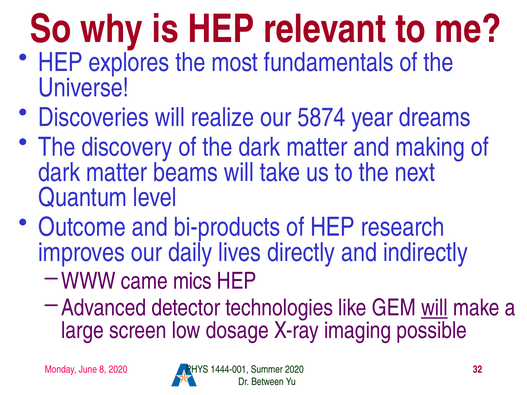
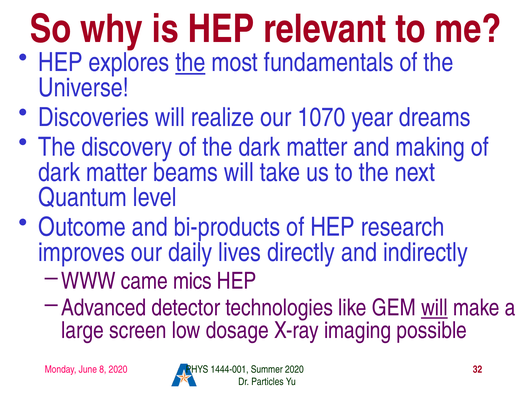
the at (190, 62) underline: none -> present
5874: 5874 -> 1070
Between: Between -> Particles
